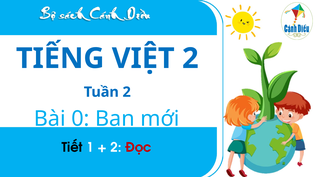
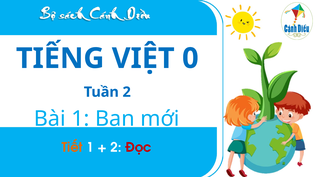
VIỆT 2: 2 -> 0
Bài 0: 0 -> 1
Tiết colour: black -> orange
